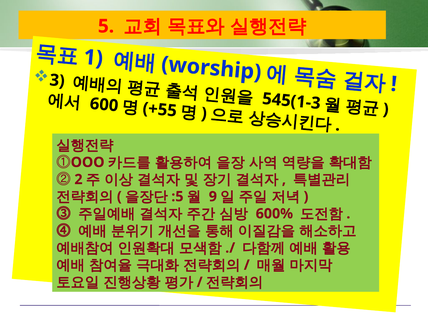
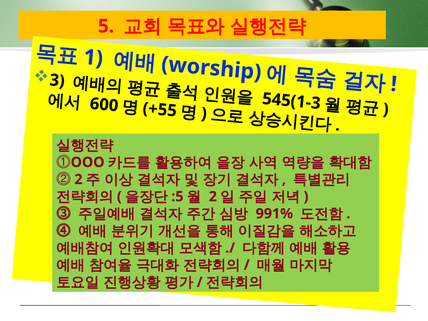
9 at (213, 197): 9 -> 2
600%: 600% -> 991%
